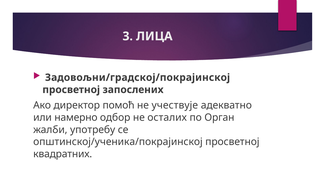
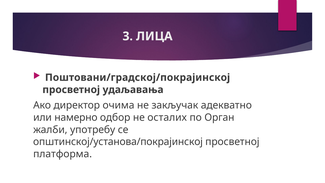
Задовољни/градској/покрајинској: Задовољни/градској/покрајинској -> Поштовани/градској/покрајинској
запослених: запослених -> удаљавања
помоћ: помоћ -> очима
учествује: учествује -> закључак
општинској/ученика/покрајинској: општинској/ученика/покрајинској -> општинској/установа/покрајинској
квадратних: квадратних -> платформа
